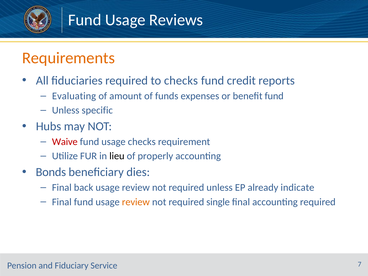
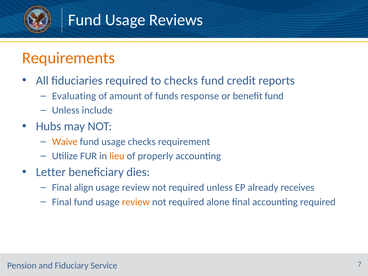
expenses: expenses -> response
specific: specific -> include
Waive colour: red -> orange
lieu colour: black -> orange
Bonds: Bonds -> Letter
back: back -> align
indicate: indicate -> receives
single: single -> alone
